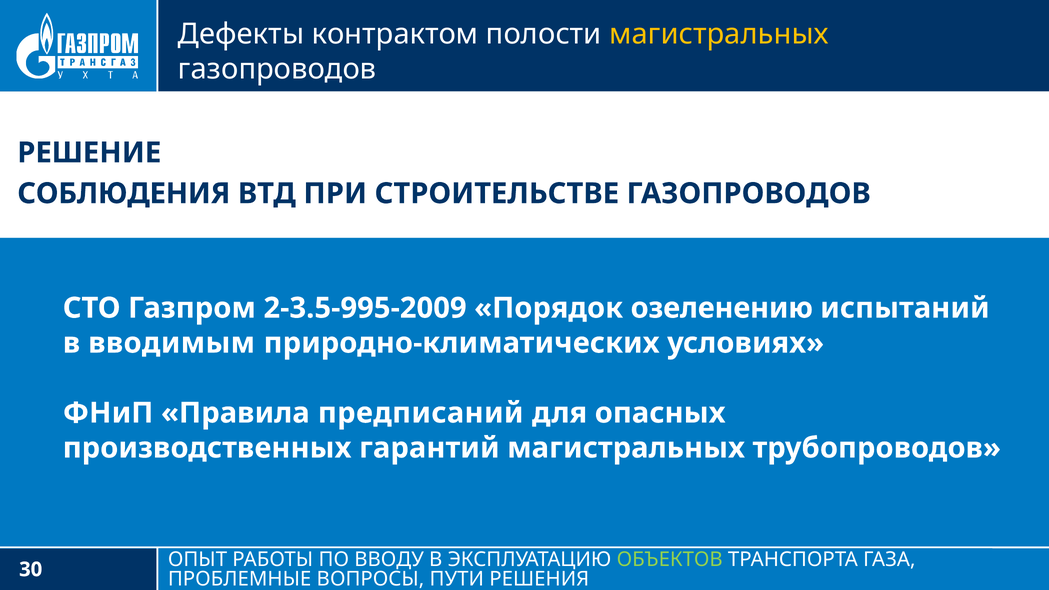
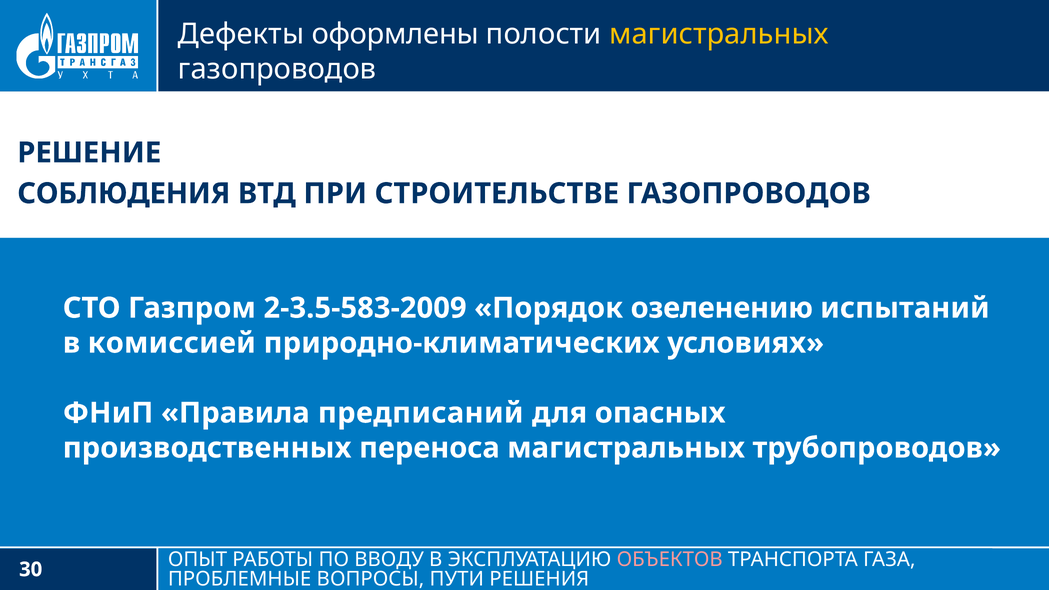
контрактом: контрактом -> оформлены
2-3.5-995-2009: 2-3.5-995-2009 -> 2-3.5-583-2009
вводимым: вводимым -> комиссией
гарантий: гарантий -> переноса
ОБЪЕКТОВ colour: light green -> pink
